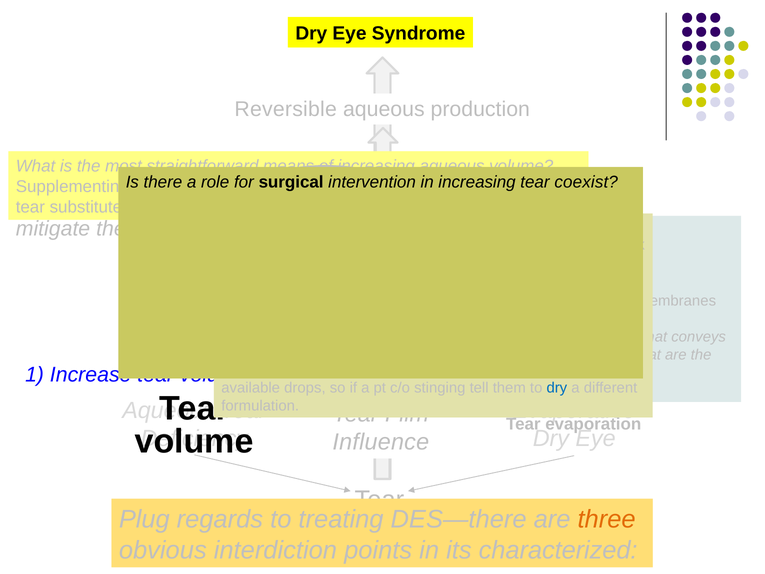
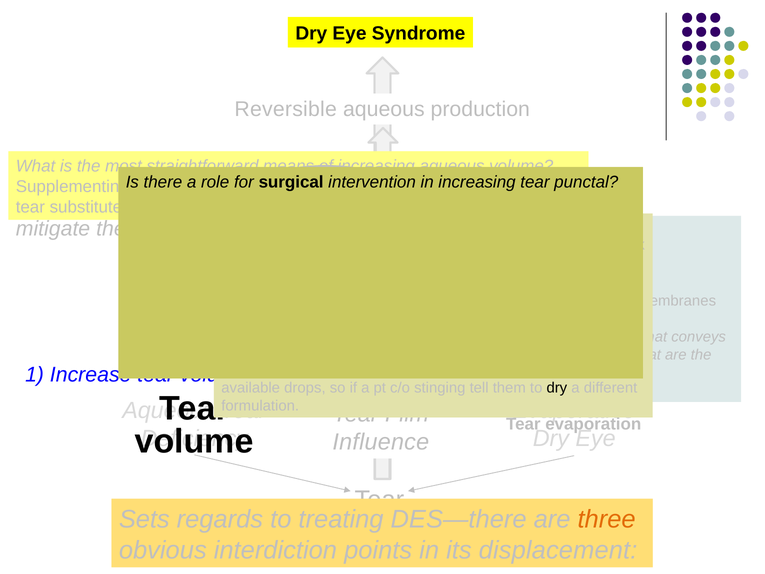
coexist: coexist -> punctal
dry at (557, 388) colour: blue -> black
Plug at (144, 519): Plug -> Sets
characterized: characterized -> displacement
